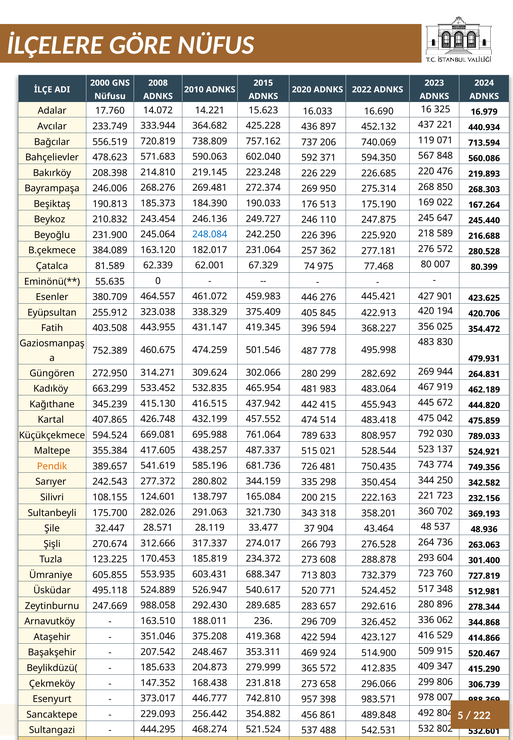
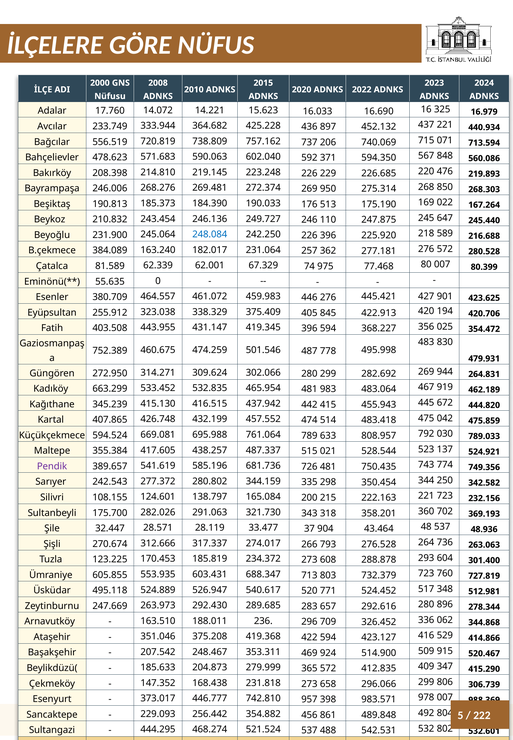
119: 119 -> 715
163.120: 163.120 -> 163.240
Pendik colour: orange -> purple
988.058: 988.058 -> 263.973
